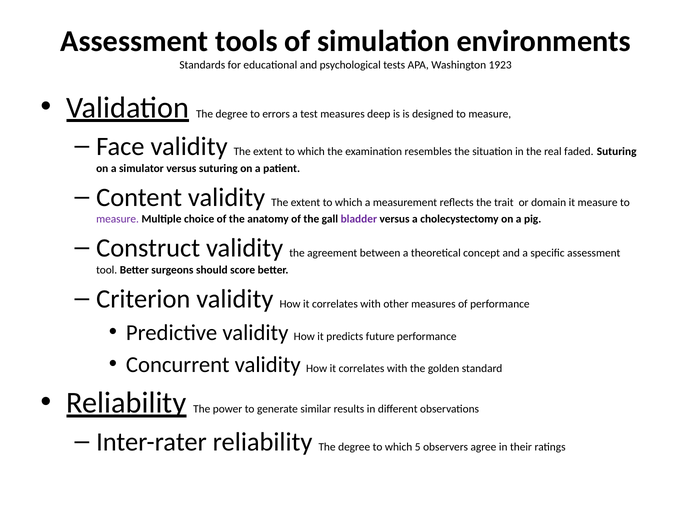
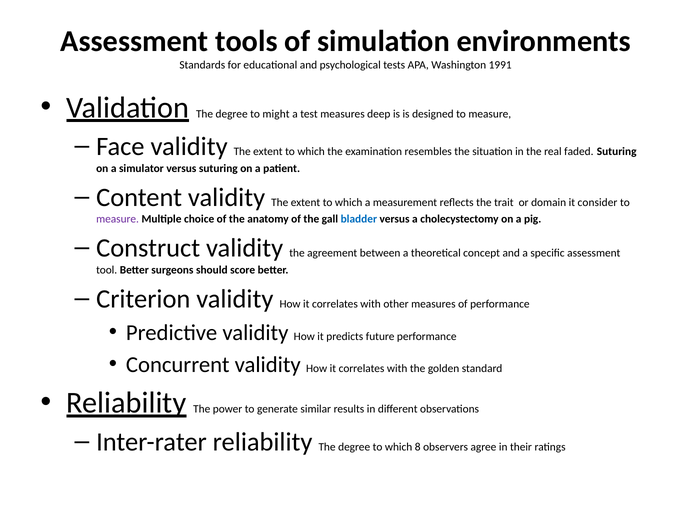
1923: 1923 -> 1991
errors: errors -> might
it measure: measure -> consider
bladder colour: purple -> blue
5: 5 -> 8
